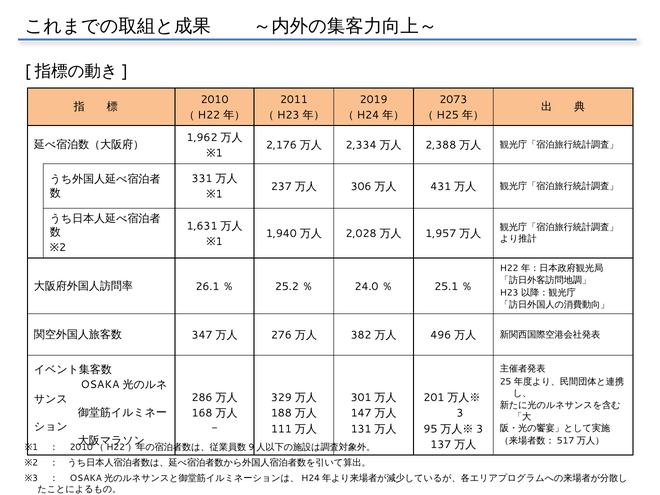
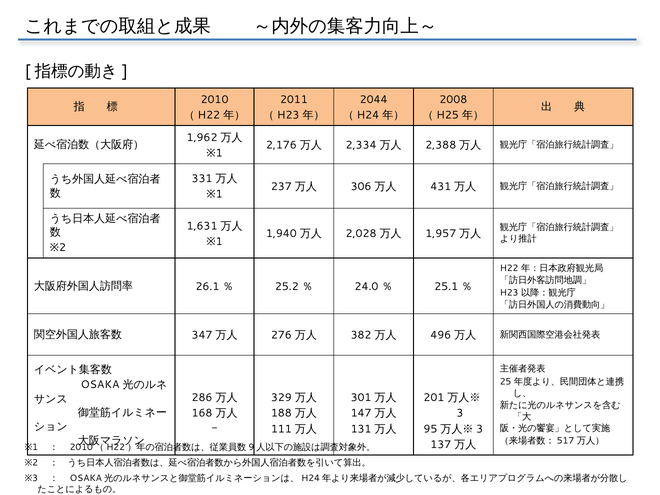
2019: 2019 -> 2044
2073: 2073 -> 2008
